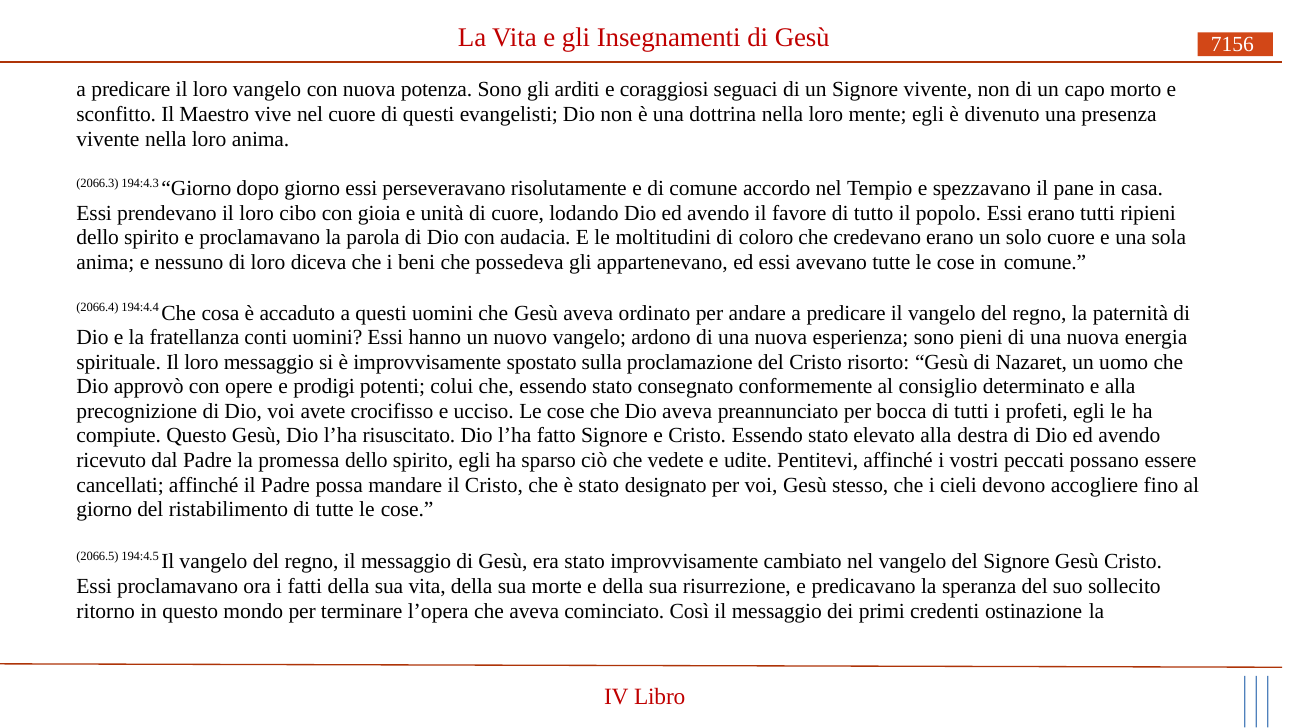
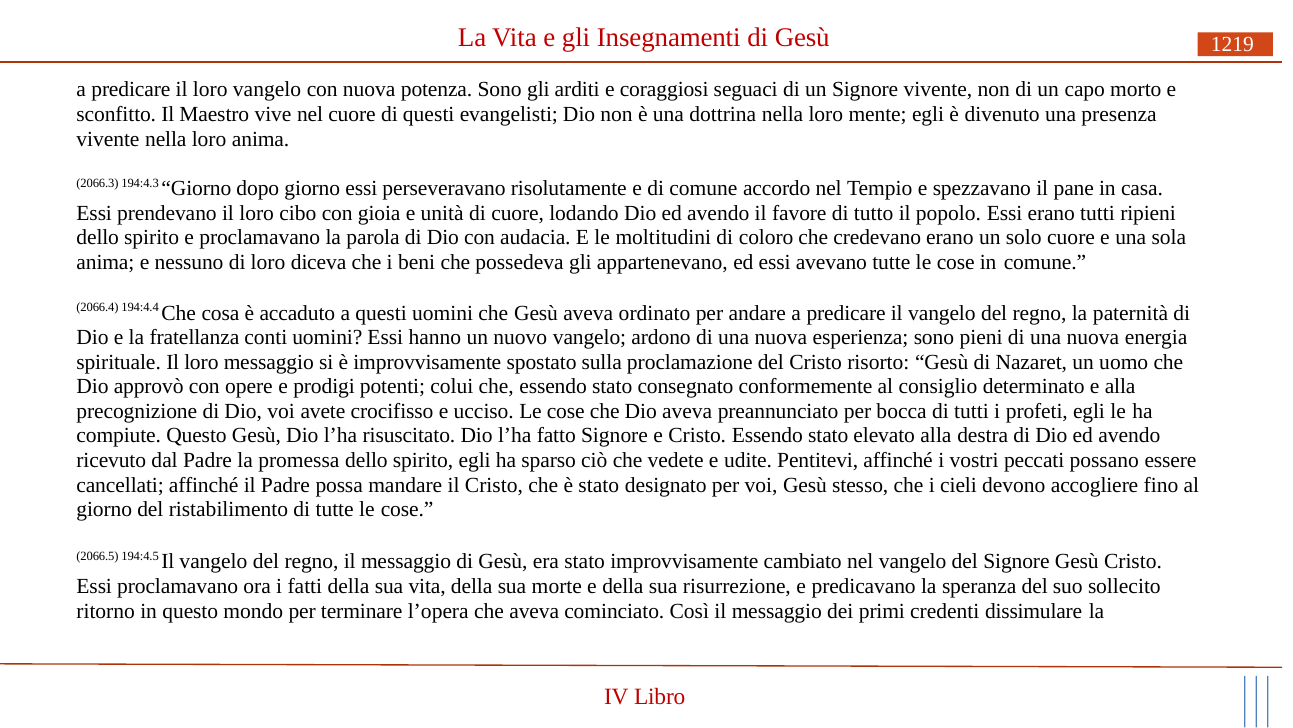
7156: 7156 -> 1219
ostinazione: ostinazione -> dissimulare
